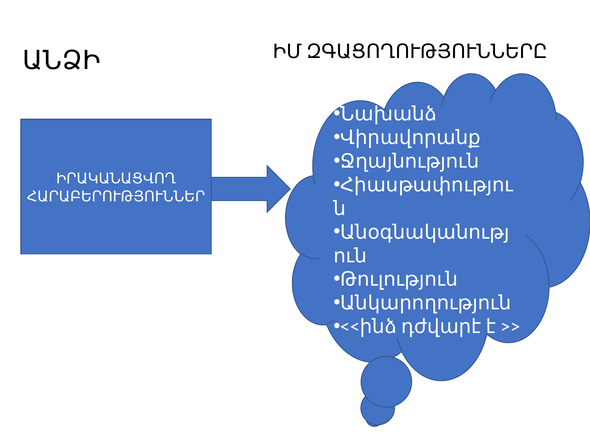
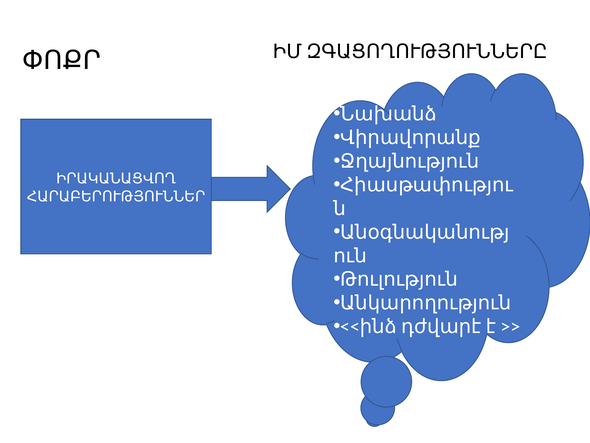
ԱՆՁԻ: ԱՆՁԻ -> ՓՈՔՐ
